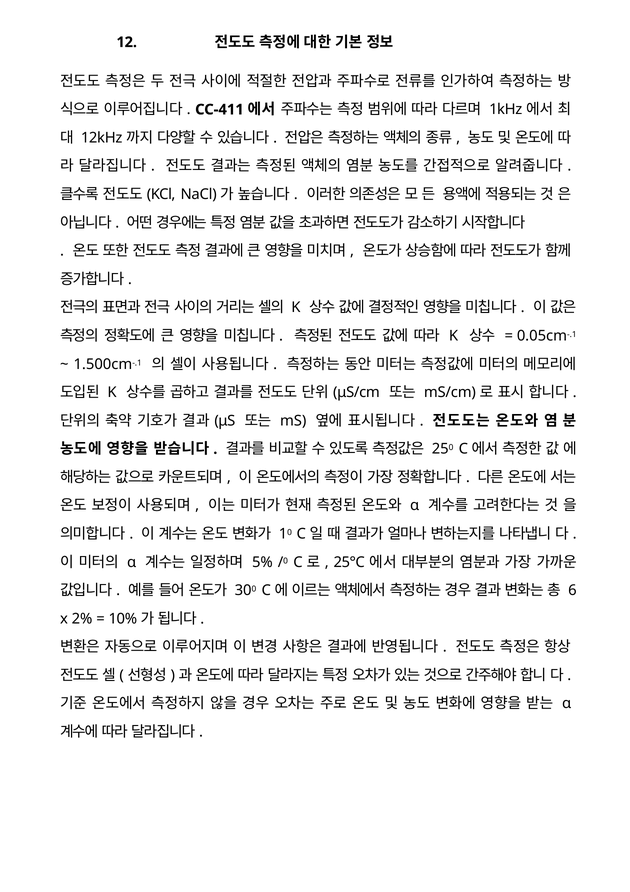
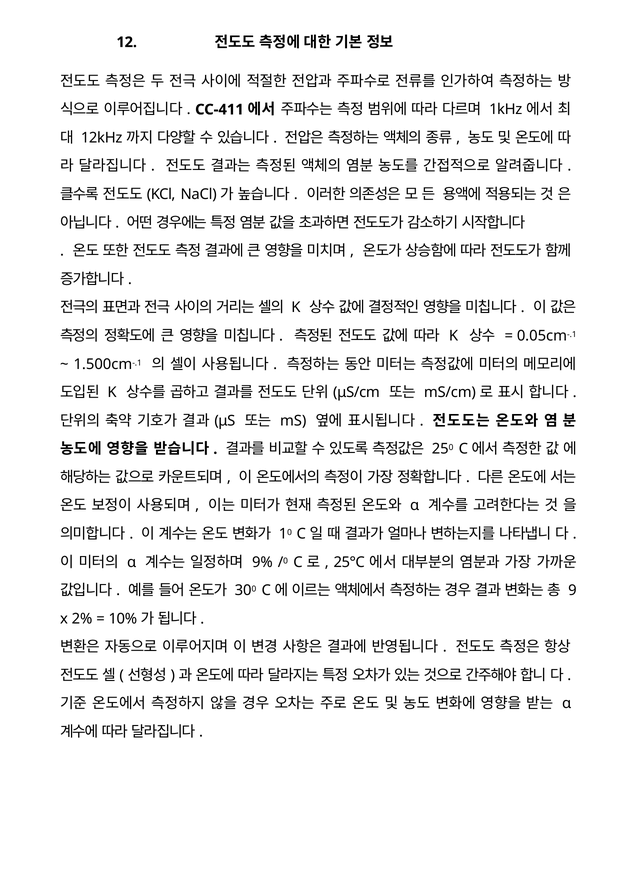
5%: 5% -> 9%
6: 6 -> 9
